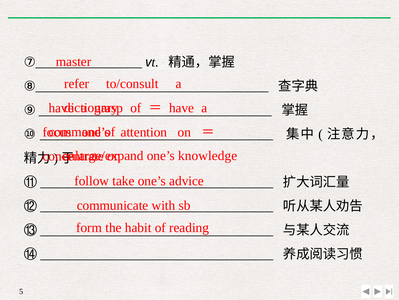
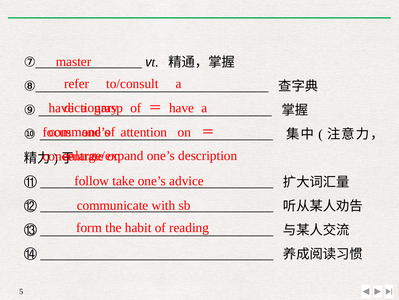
knowledge: knowledge -> description
